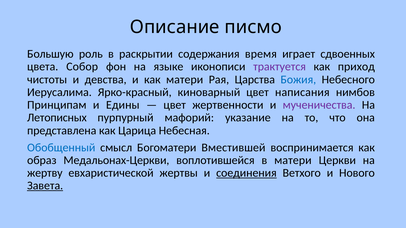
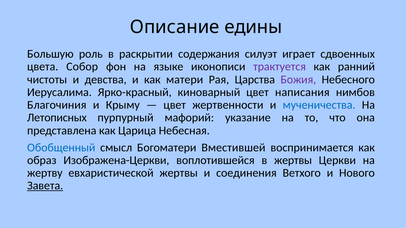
писмо: писмо -> едины
время: время -> силуэт
приход: приход -> ранний
Божия colour: blue -> purple
Принципам: Принципам -> Благочиния
Едины: Едины -> Крыму
мученичества colour: purple -> blue
Медальонах-Церкви: Медальонах-Церкви -> Изображена-Церкви
в матери: матери -> жертвы
соединения underline: present -> none
